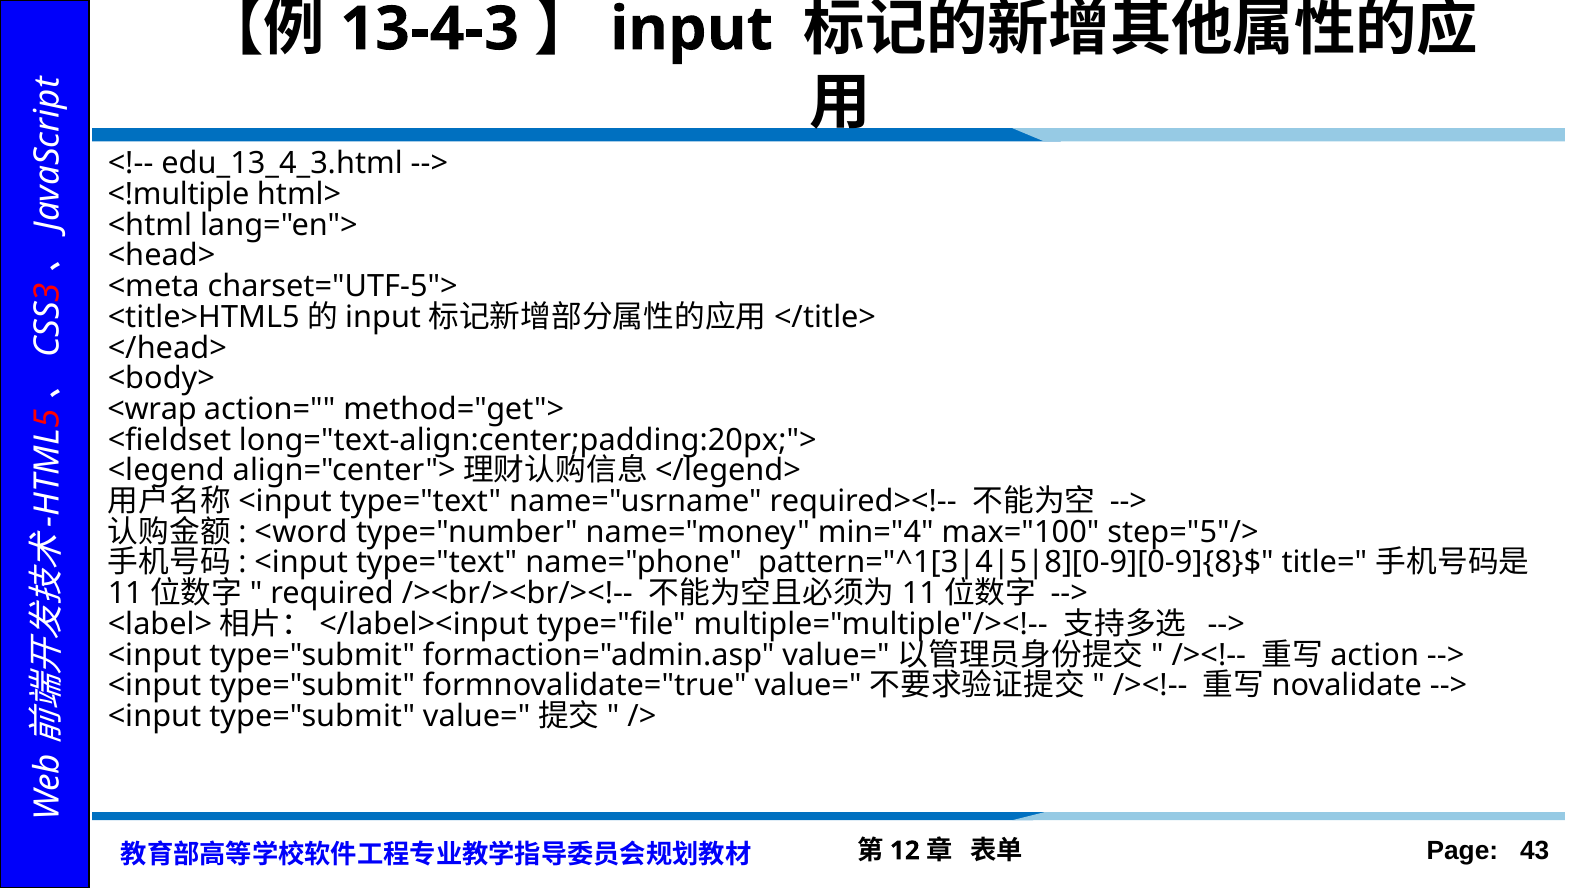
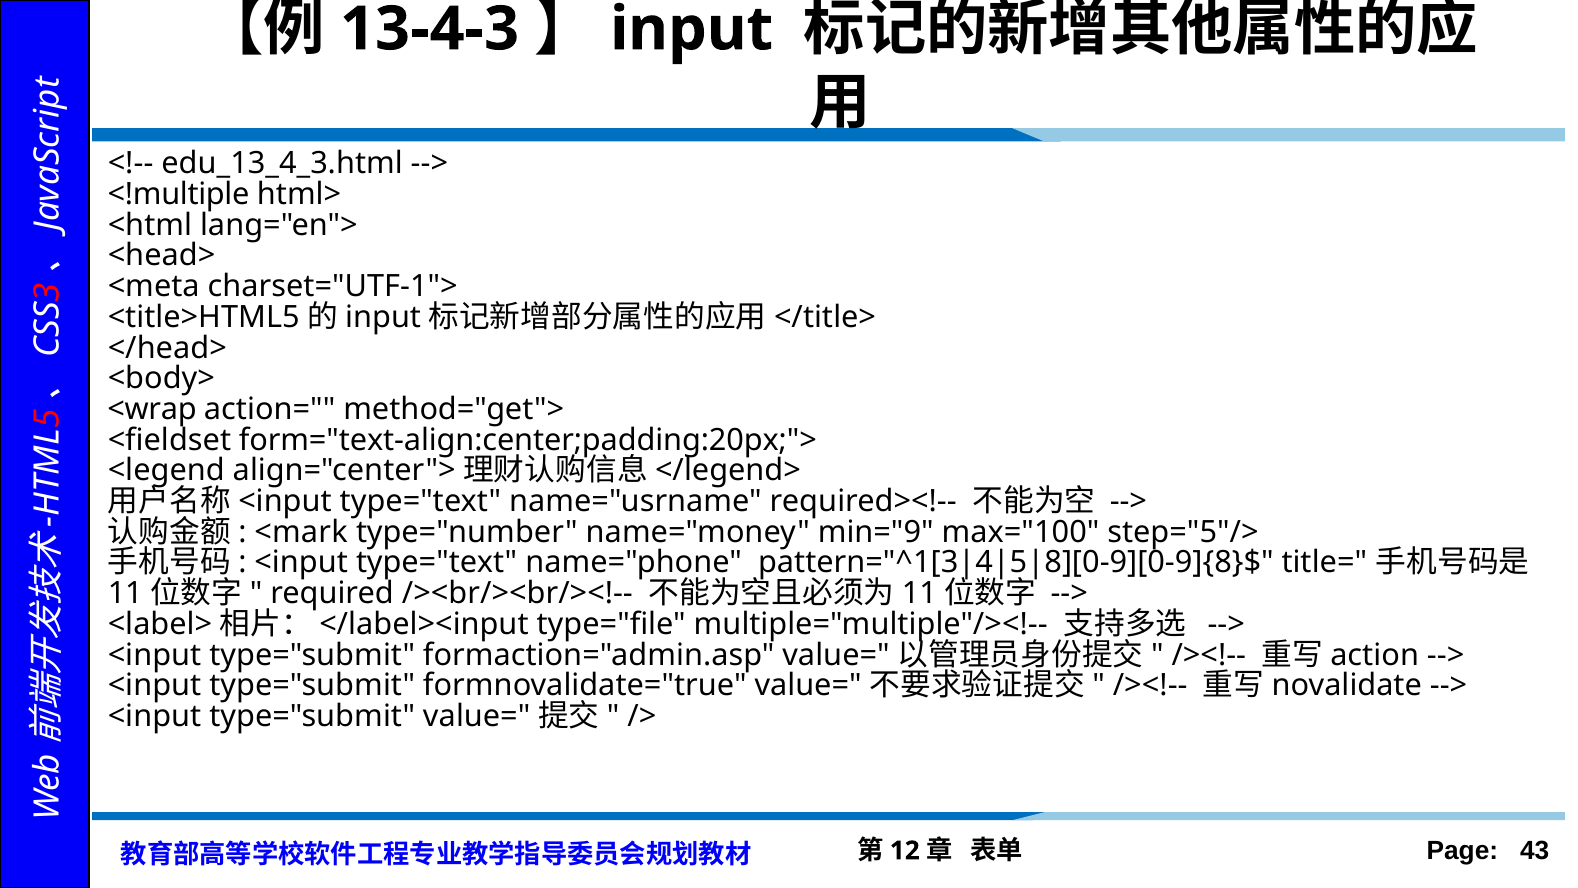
charset="UTF-5">: charset="UTF-5"> -> charset="UTF-1">
long="text-align:center;padding:20px;">: long="text-align:center;padding:20px;"> -> form="text-align:center;padding:20px;">
<word: <word -> <mark
min="4: min="4 -> min="9
